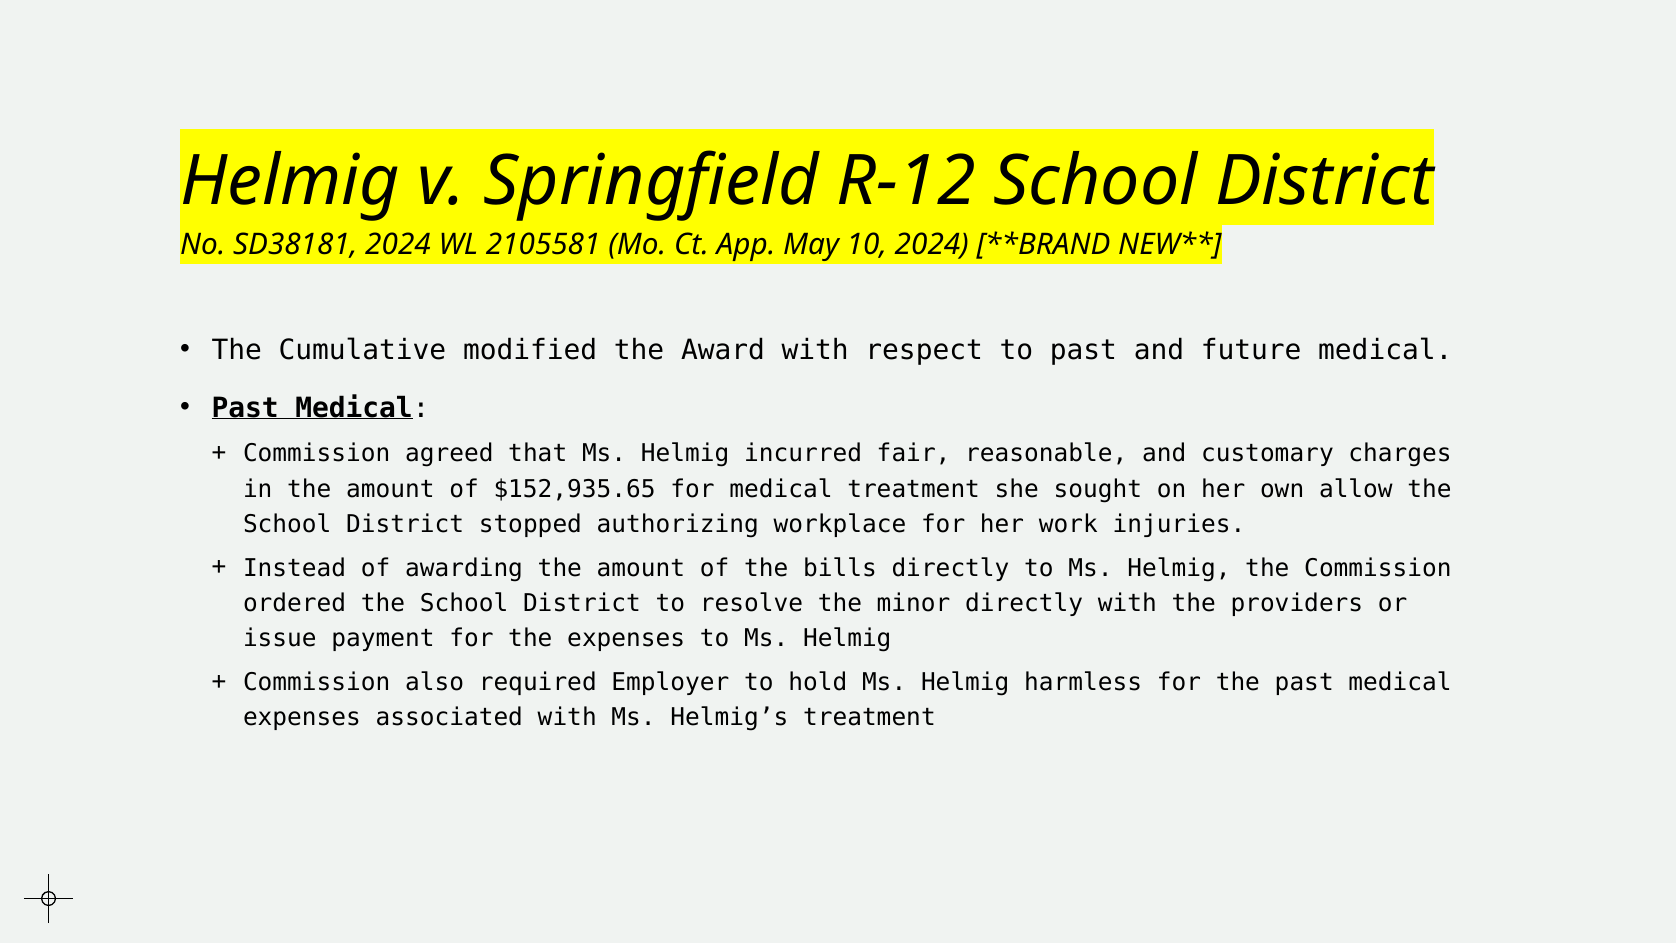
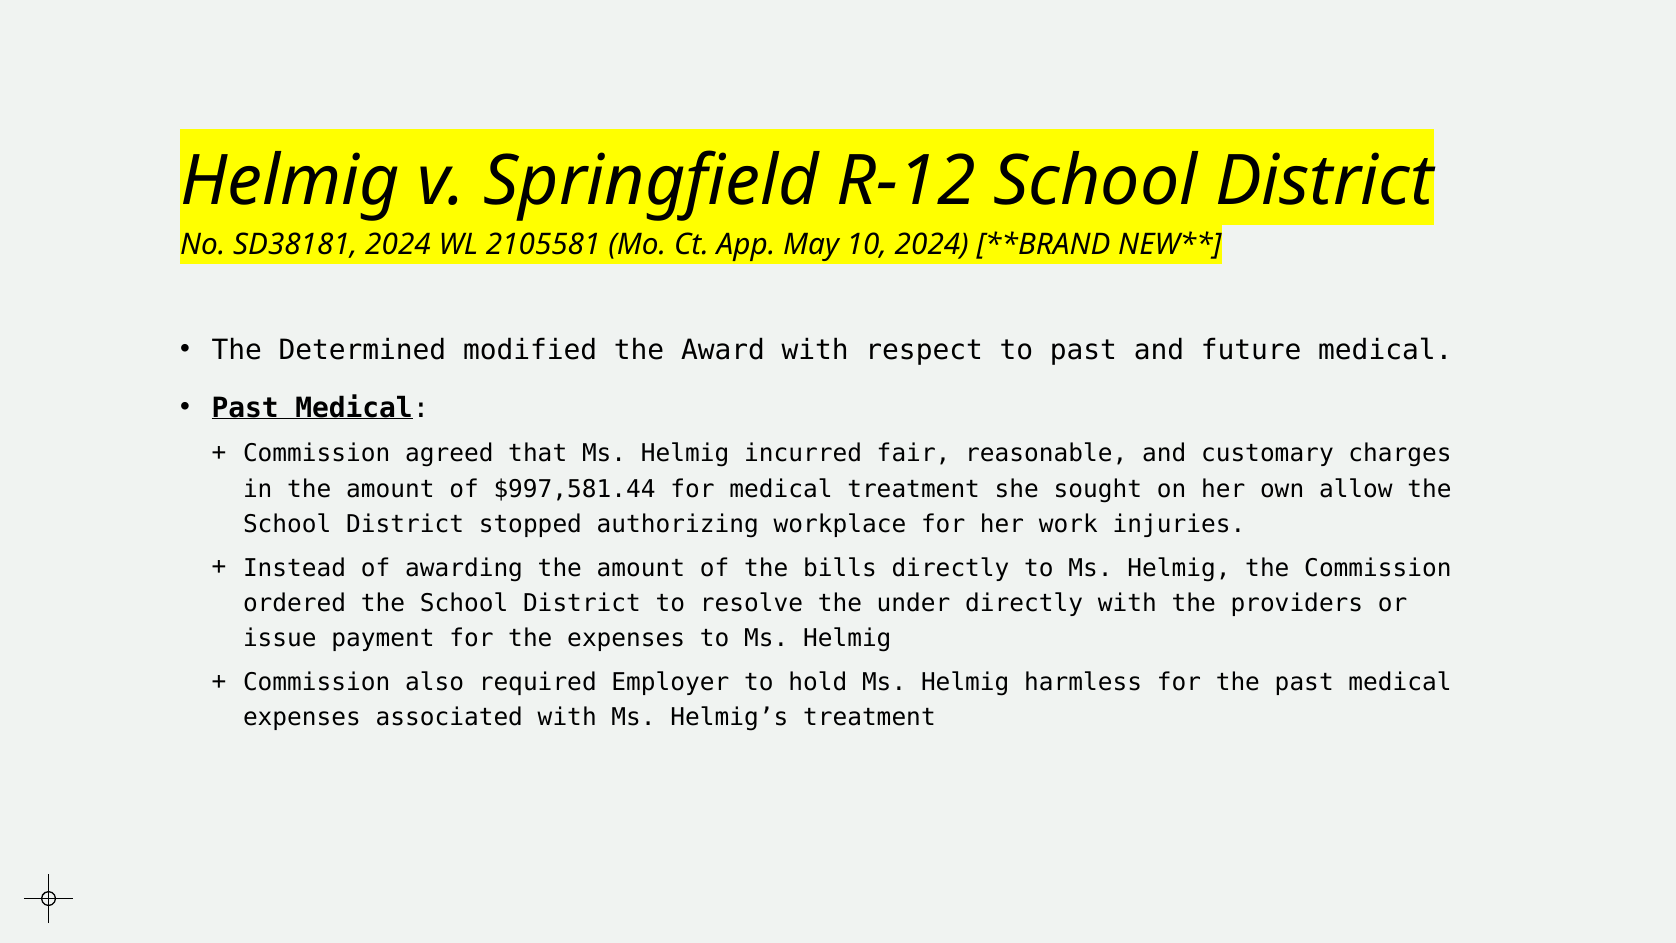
Cumulative: Cumulative -> Determined
$152,935.65: $152,935.65 -> $997,581.44
minor: minor -> under
